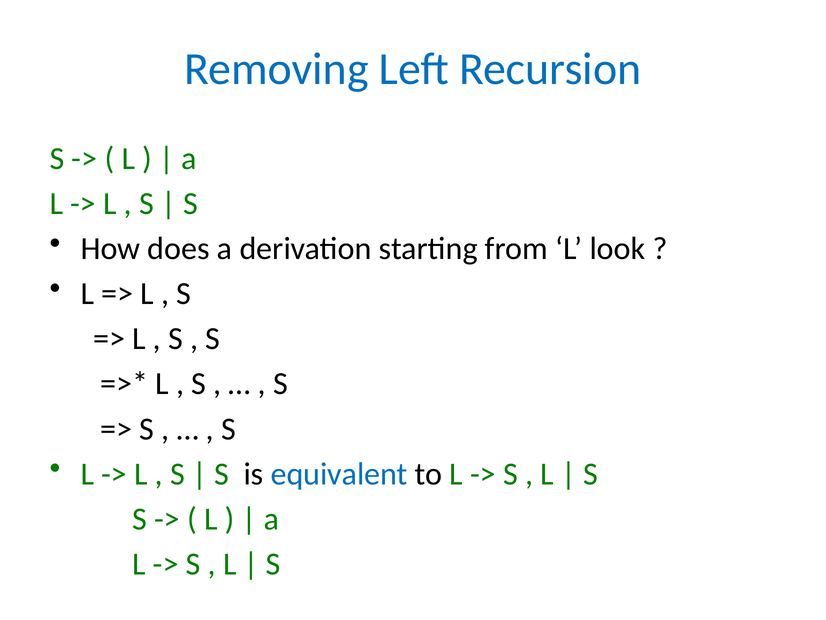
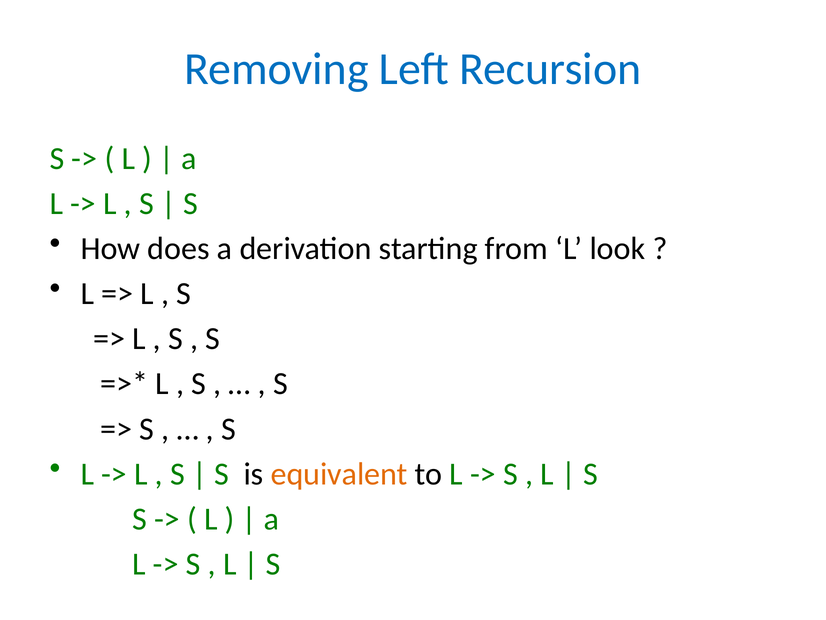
equivalent colour: blue -> orange
